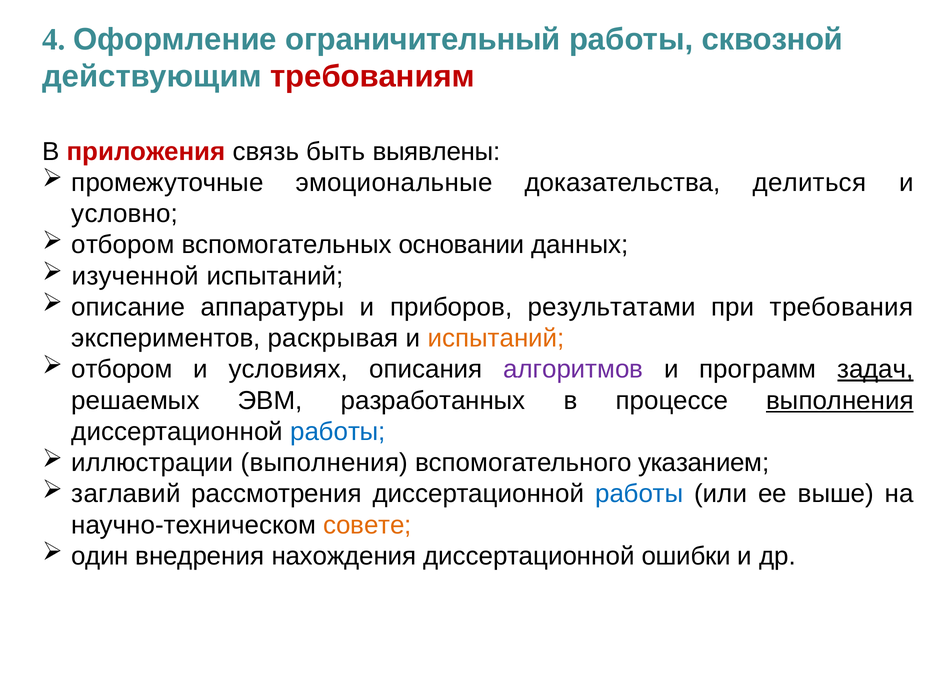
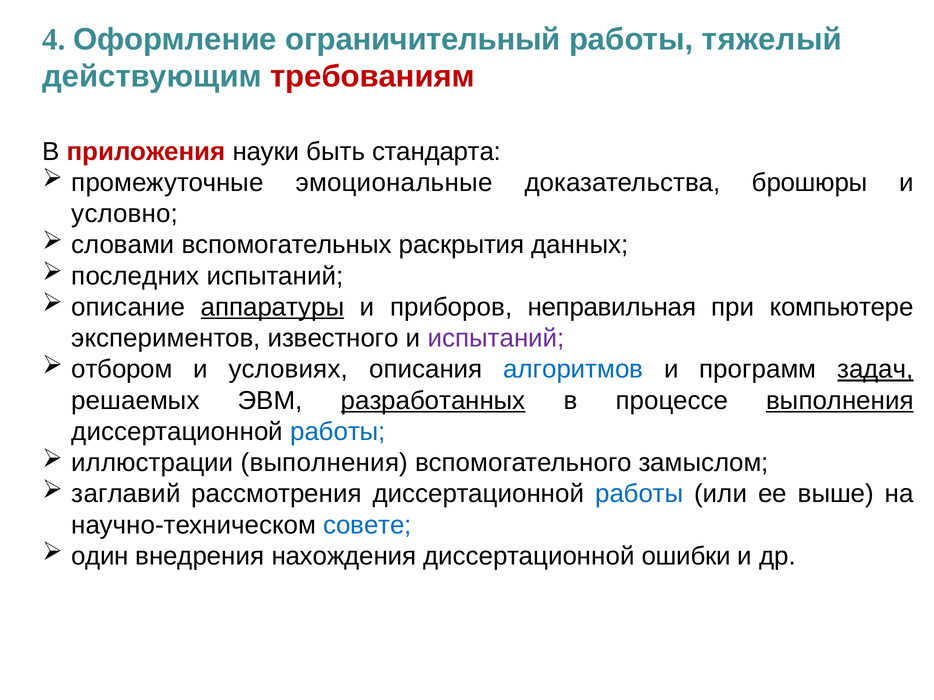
сквозной: сквозной -> тяжелый
связь: связь -> науки
выявлены: выявлены -> стандарта
делиться: делиться -> брошюры
отбором at (123, 245): отбором -> словами
основании: основании -> раскрытия
изученной: изученной -> последних
аппаратуры underline: none -> present
результатами: результатами -> неправильная
требования: требования -> компьютере
раскрывая: раскрывая -> известного
испытаний at (496, 338) colour: orange -> purple
алгоритмов colour: purple -> blue
разработанных underline: none -> present
указанием: указанием -> замыслом
совете colour: orange -> blue
